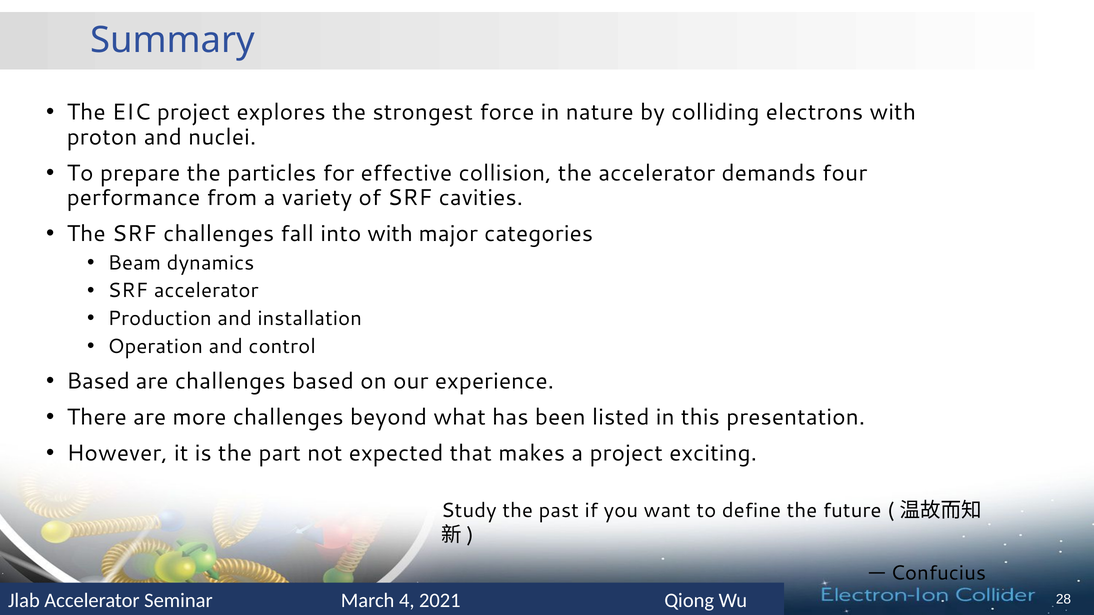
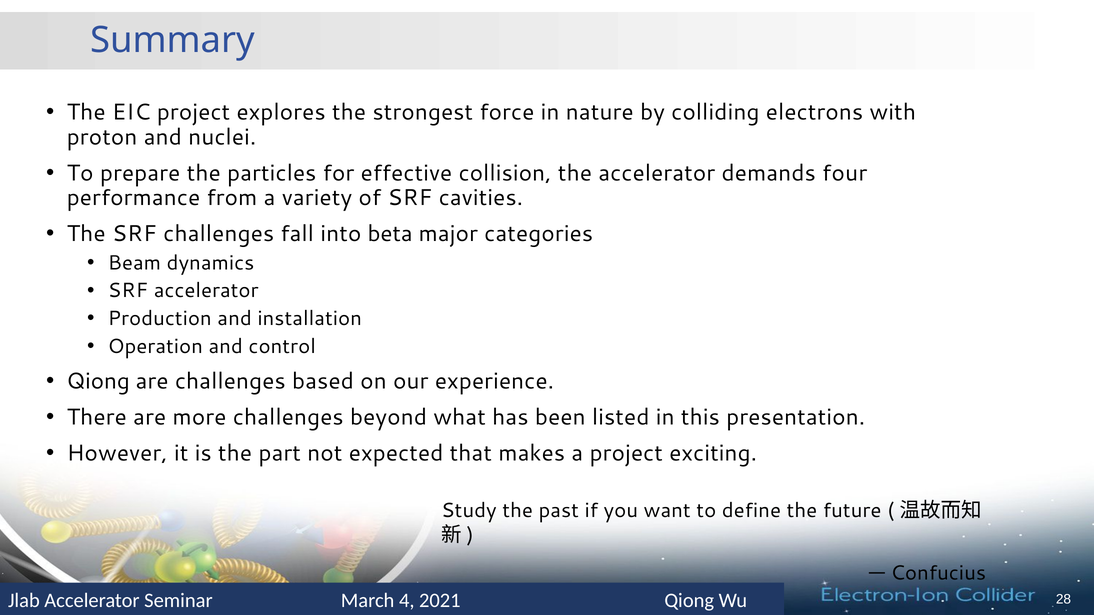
into with: with -> beta
Based at (98, 381): Based -> Qiong
